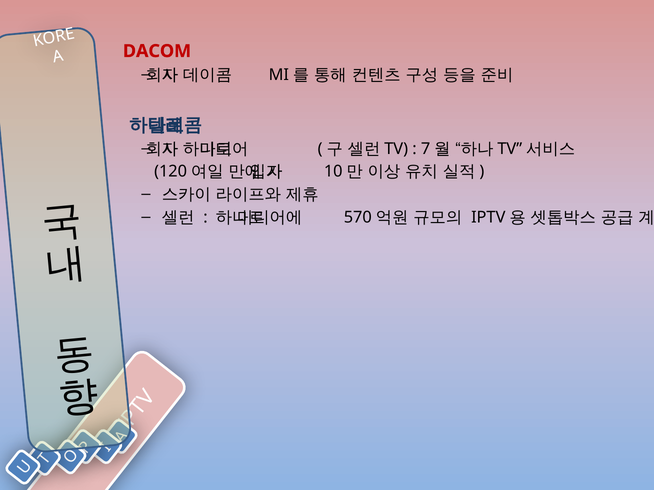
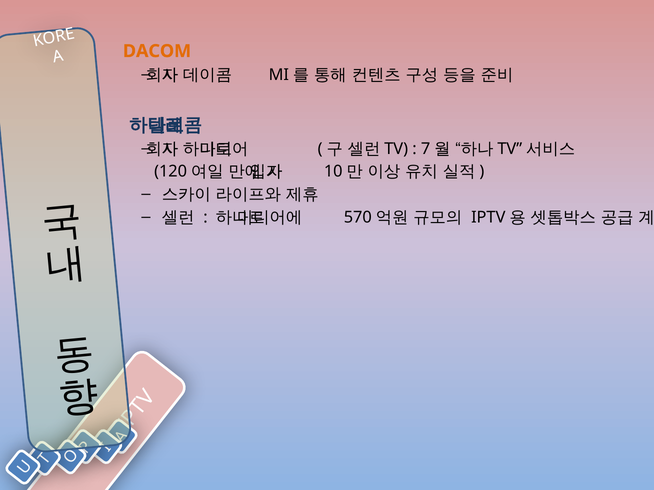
DACOM colour: red -> orange
